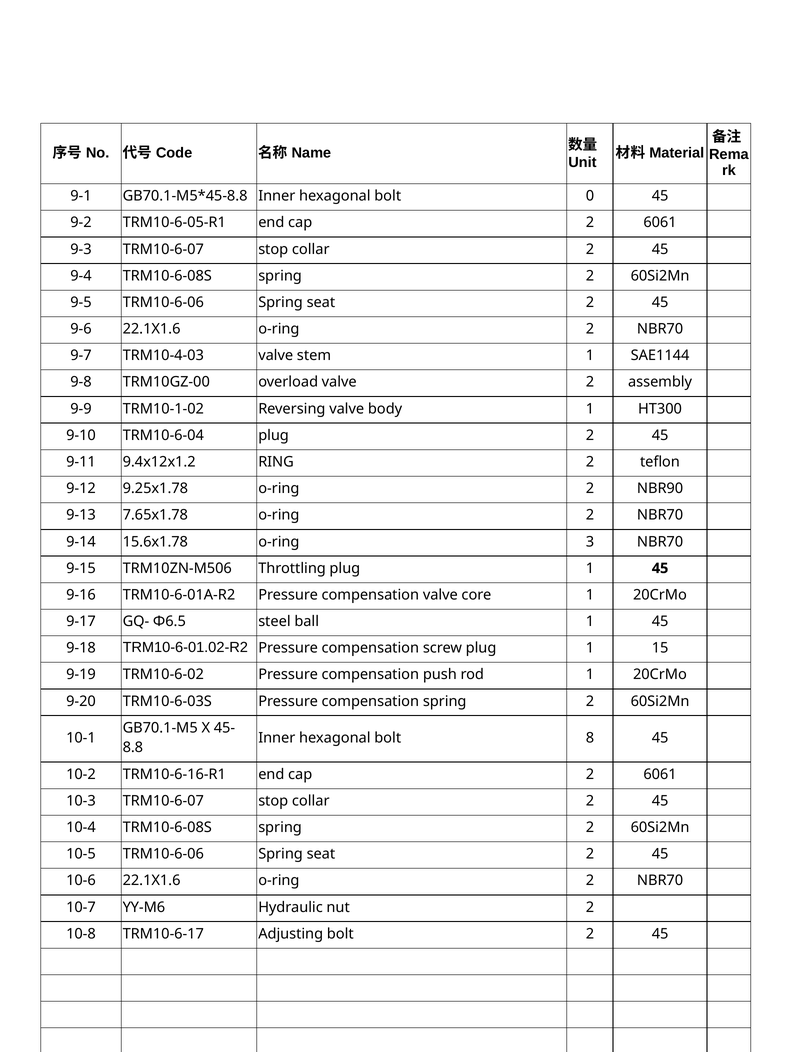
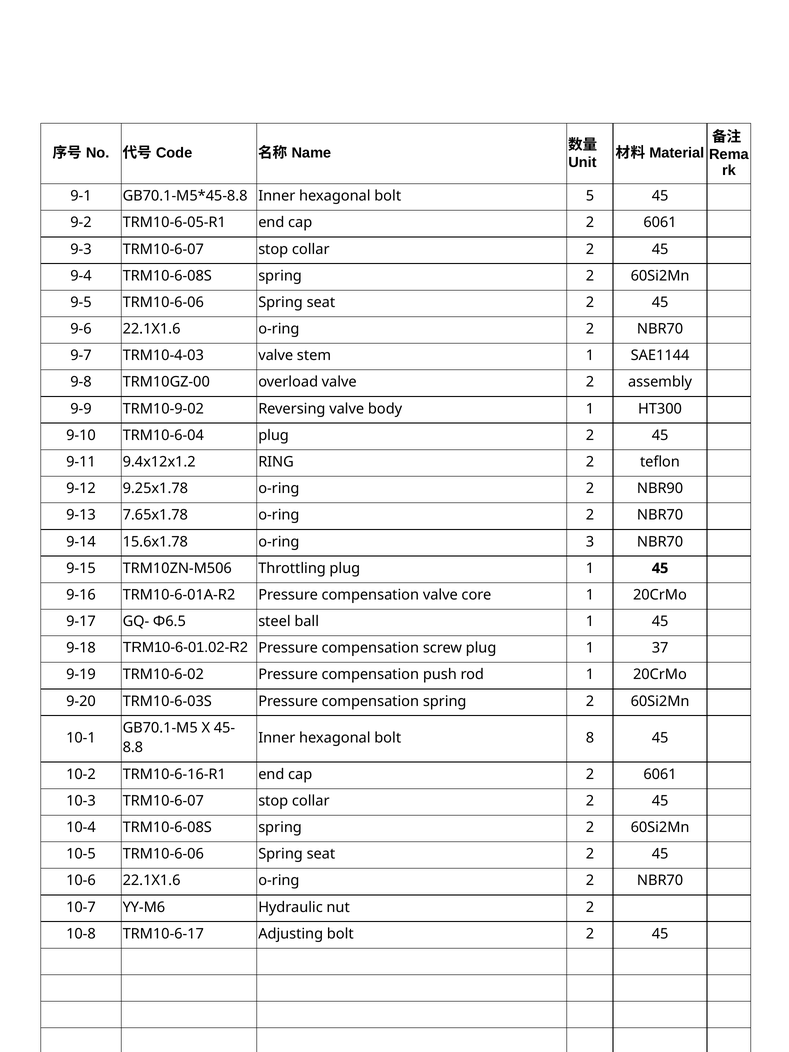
0: 0 -> 5
TRM10-1-02: TRM10-1-02 -> TRM10-9-02
15: 15 -> 37
